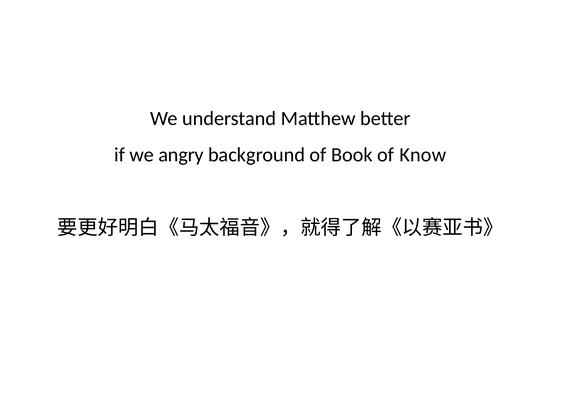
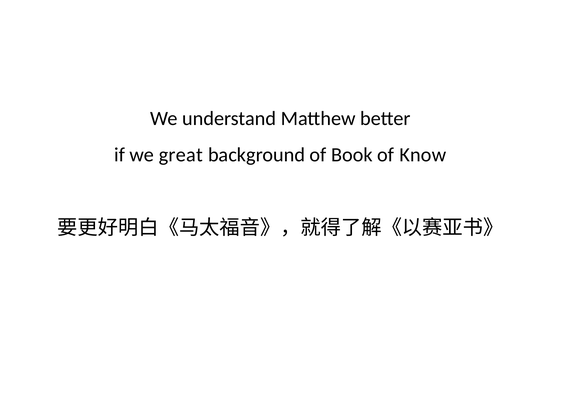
angry: angry -> great
